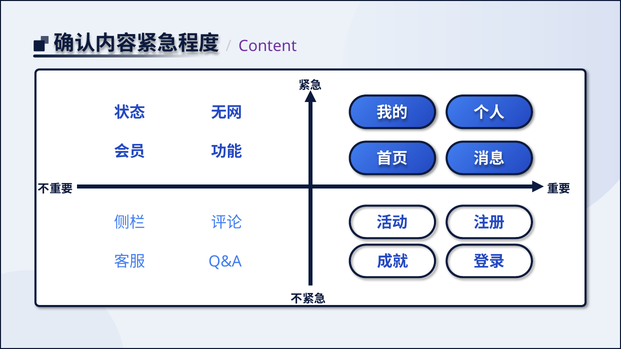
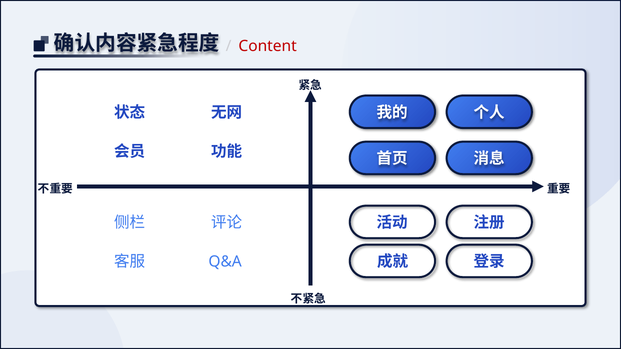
Content colour: purple -> red
